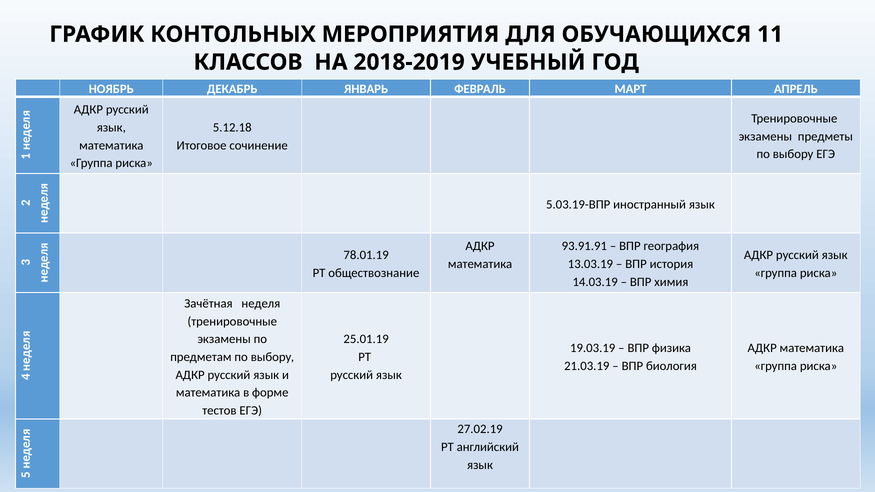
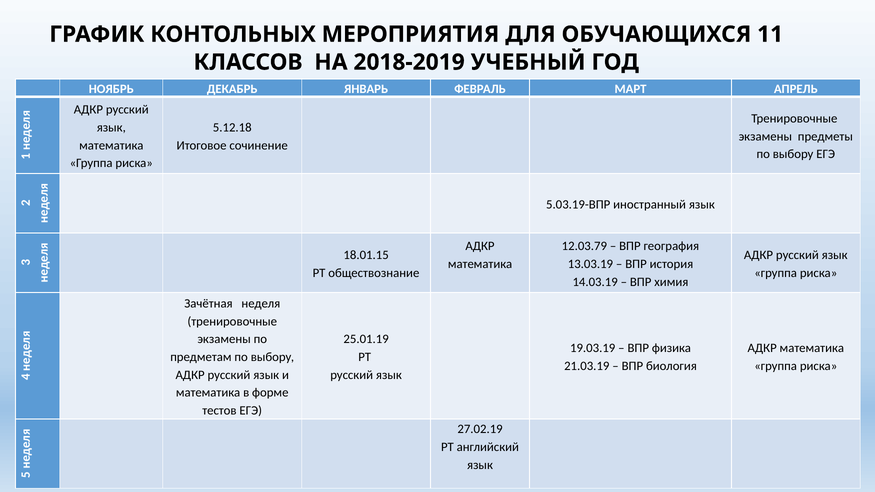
93.91.91: 93.91.91 -> 12.03.79
78.01.19: 78.01.19 -> 18.01.15
